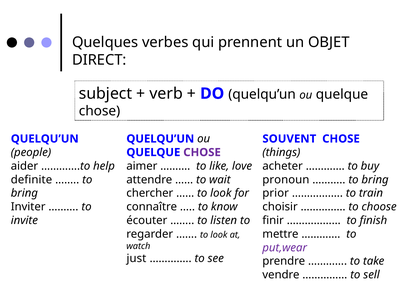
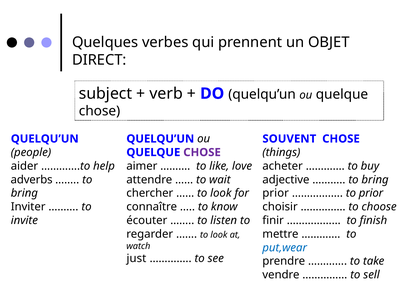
definite: definite -> adverbs
pronoun: pronoun -> adjective
to train: train -> prior
put,wear colour: purple -> blue
